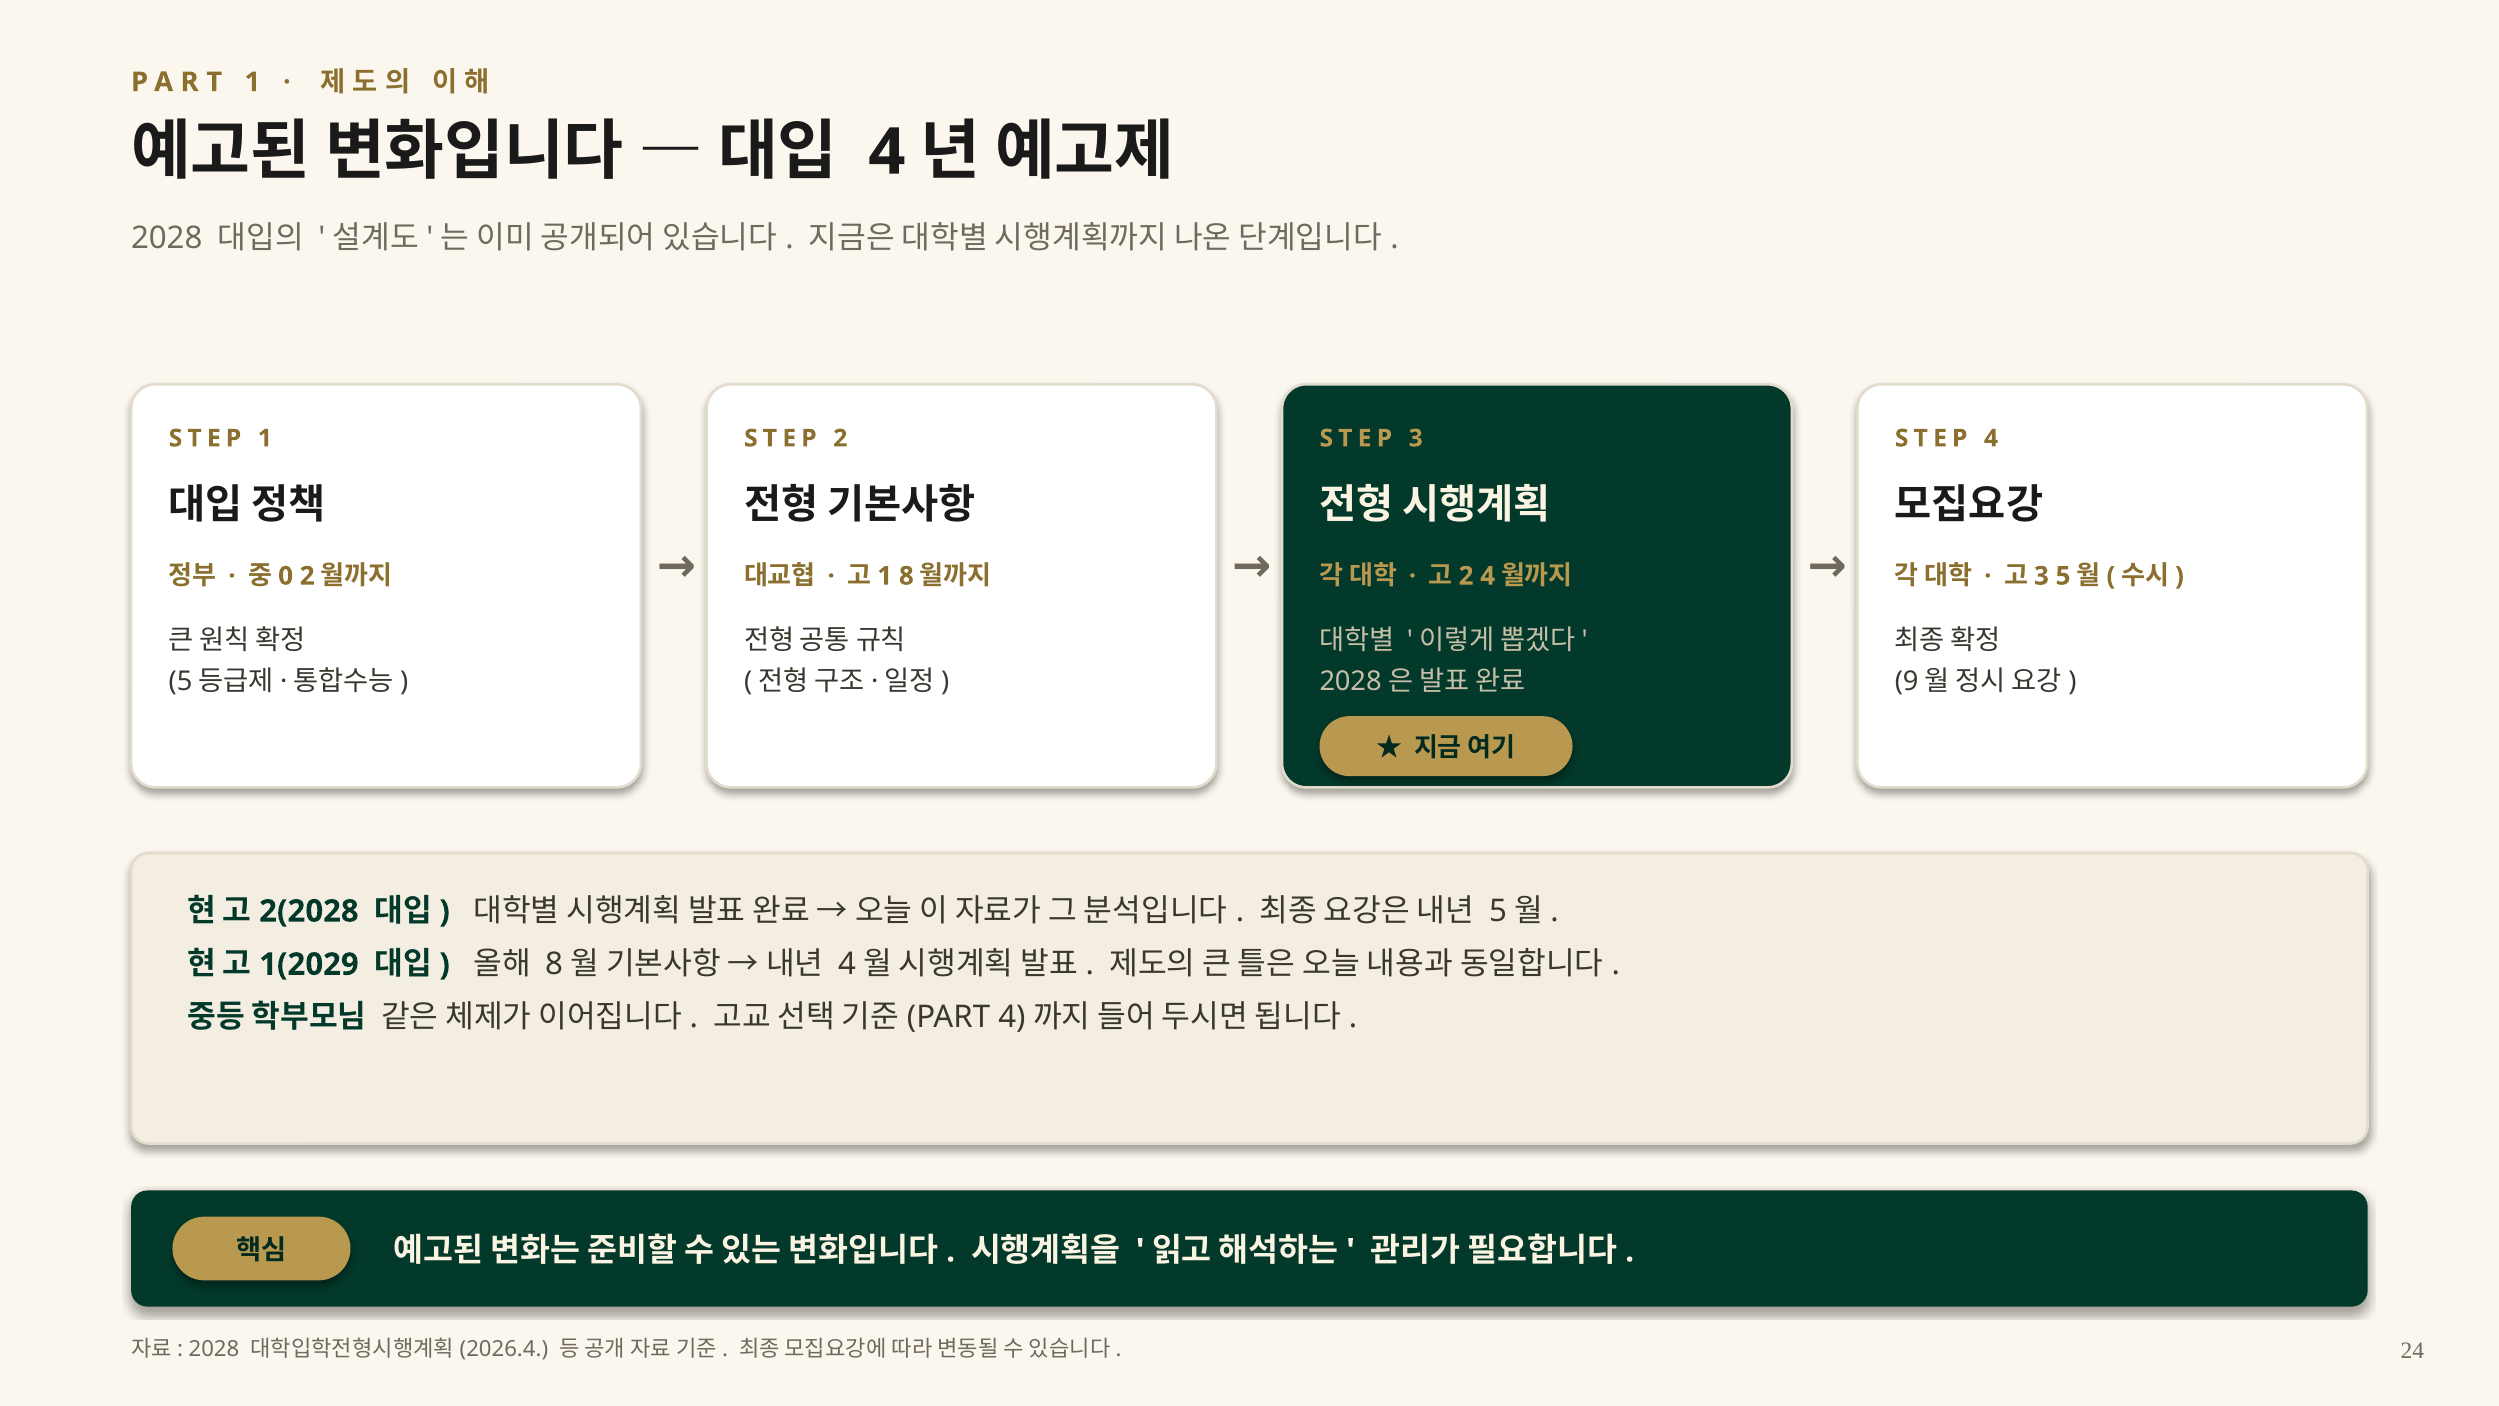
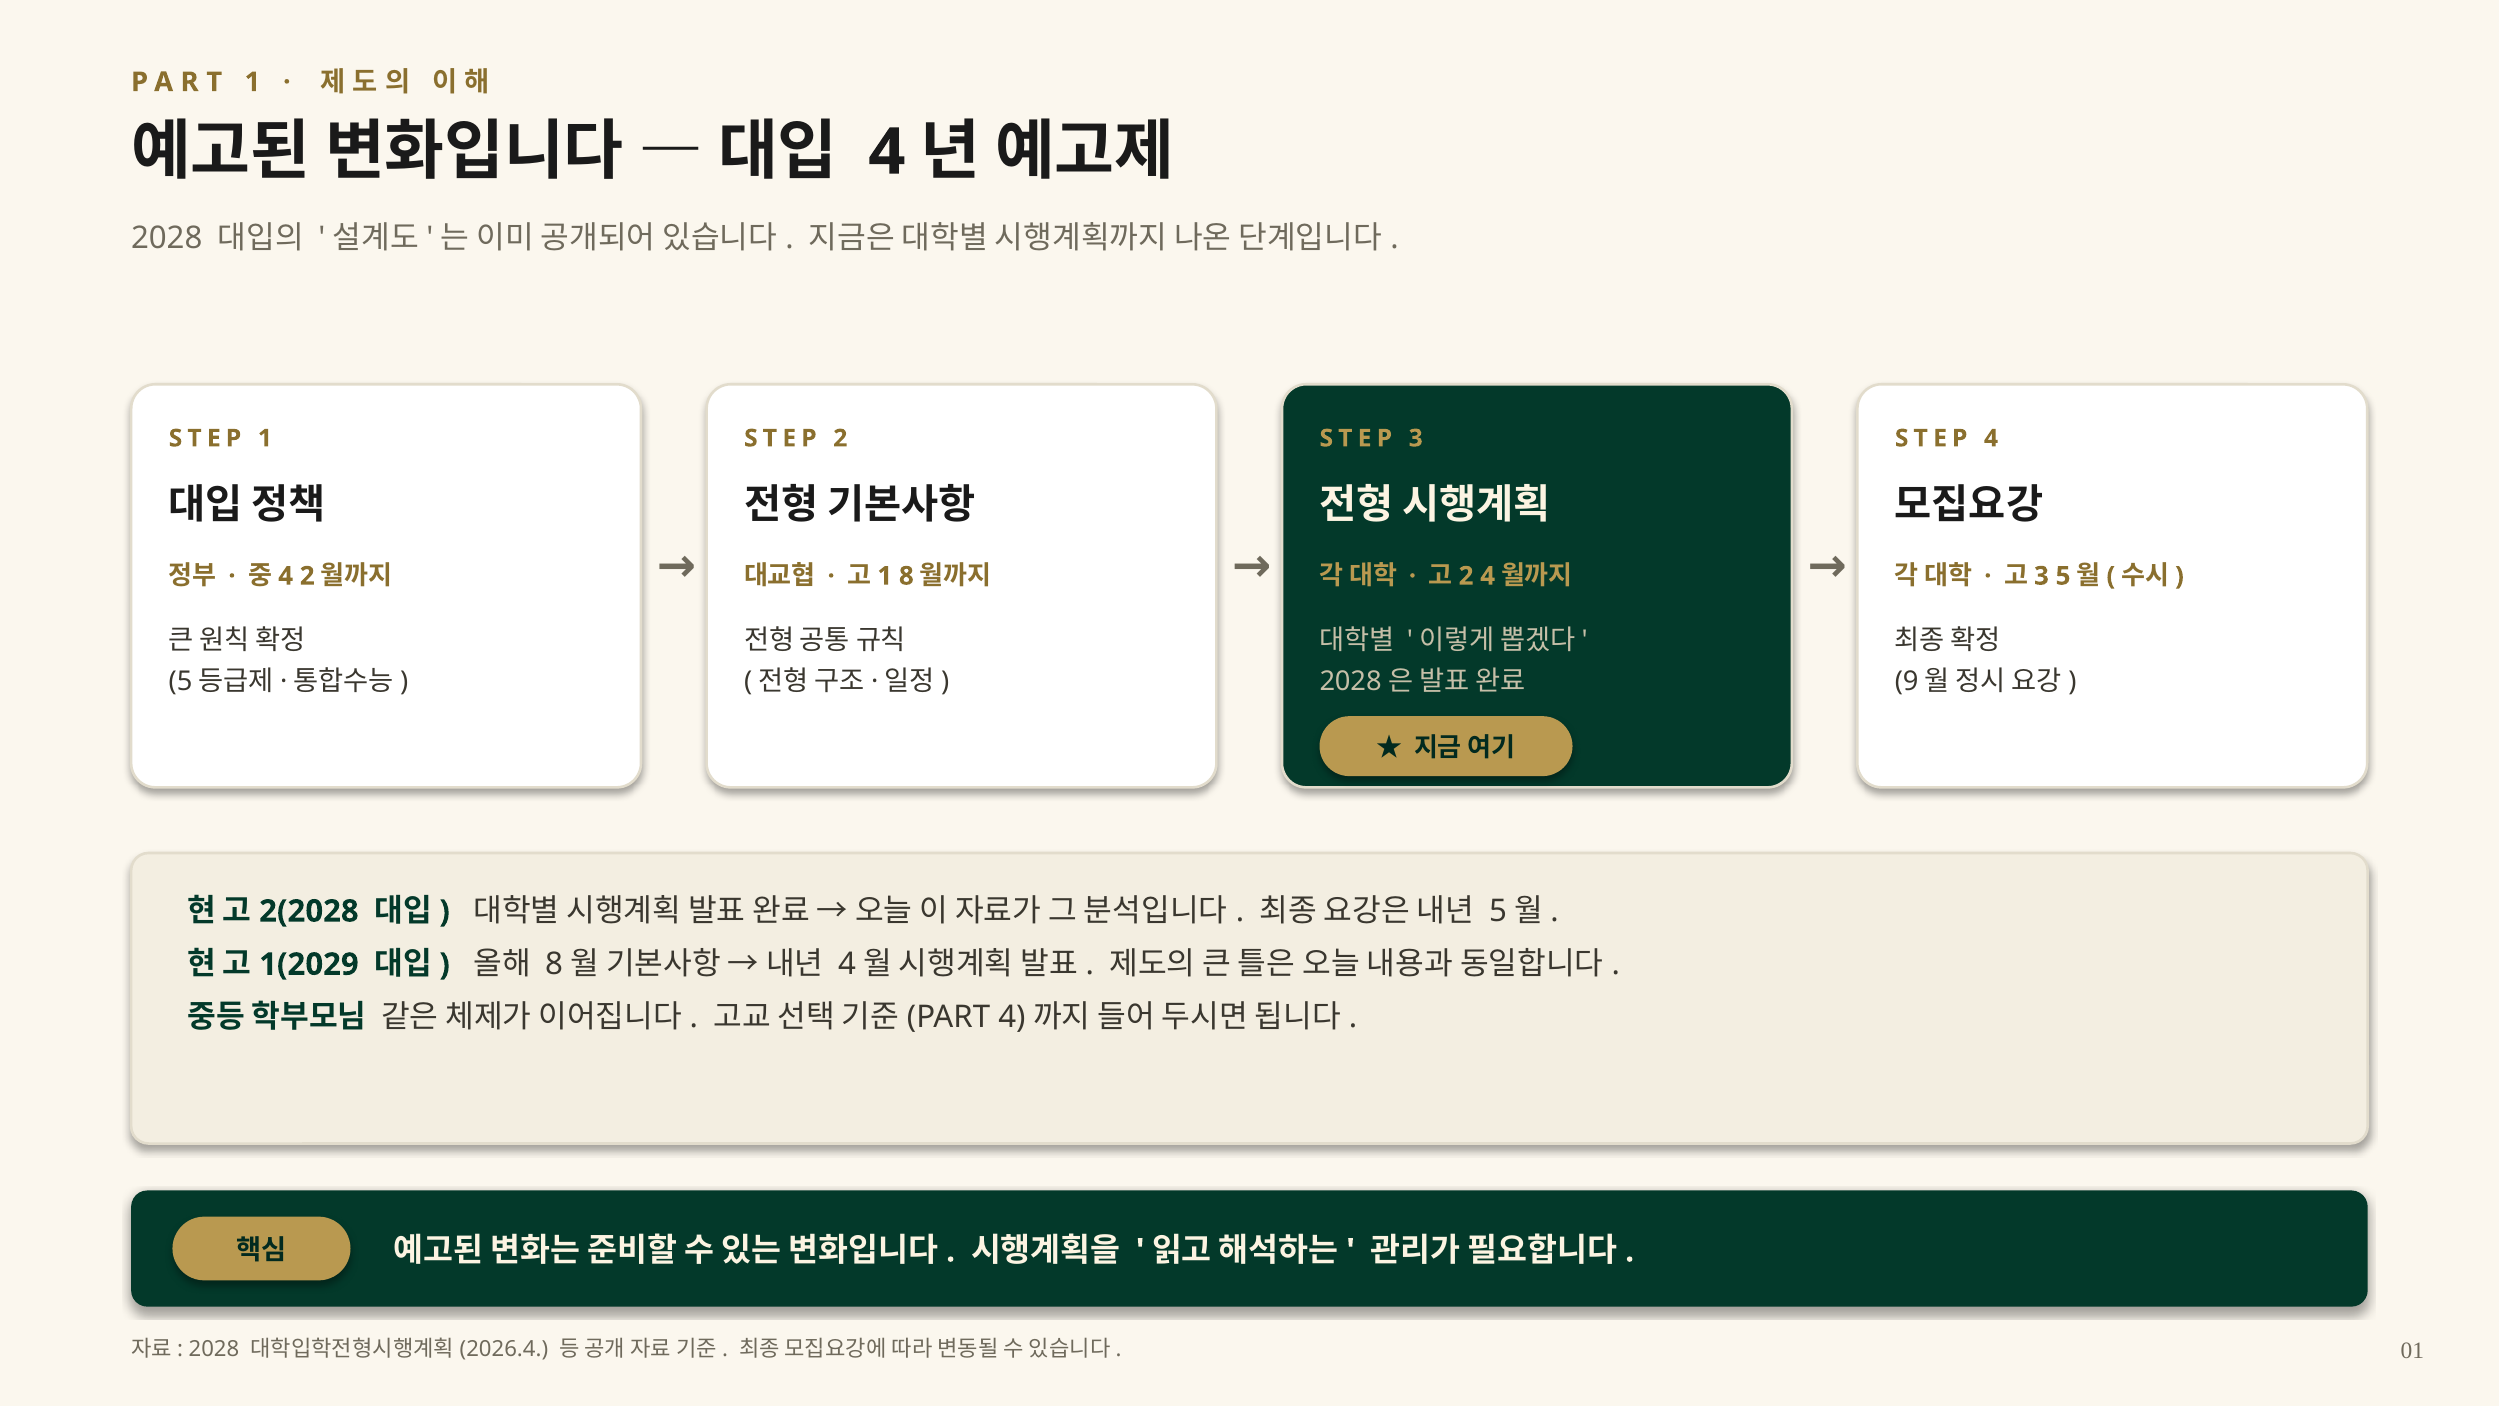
0 at (286, 576): 0 -> 4
24: 24 -> 01
